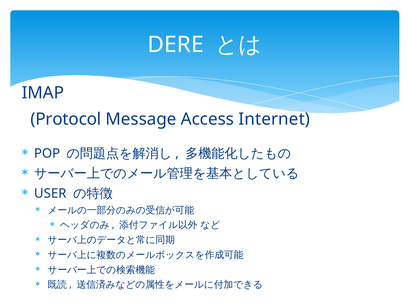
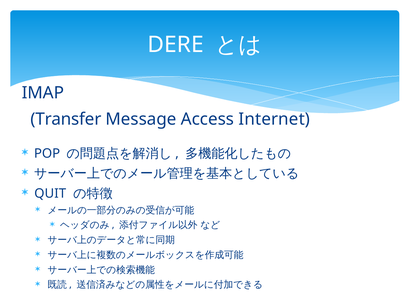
Protocol: Protocol -> Transfer
USER: USER -> QUIT
